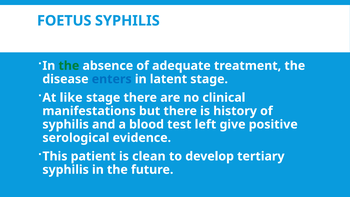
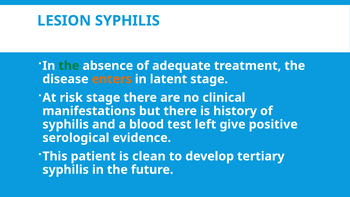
FOETUS: FOETUS -> LESION
enters colour: blue -> orange
like: like -> risk
